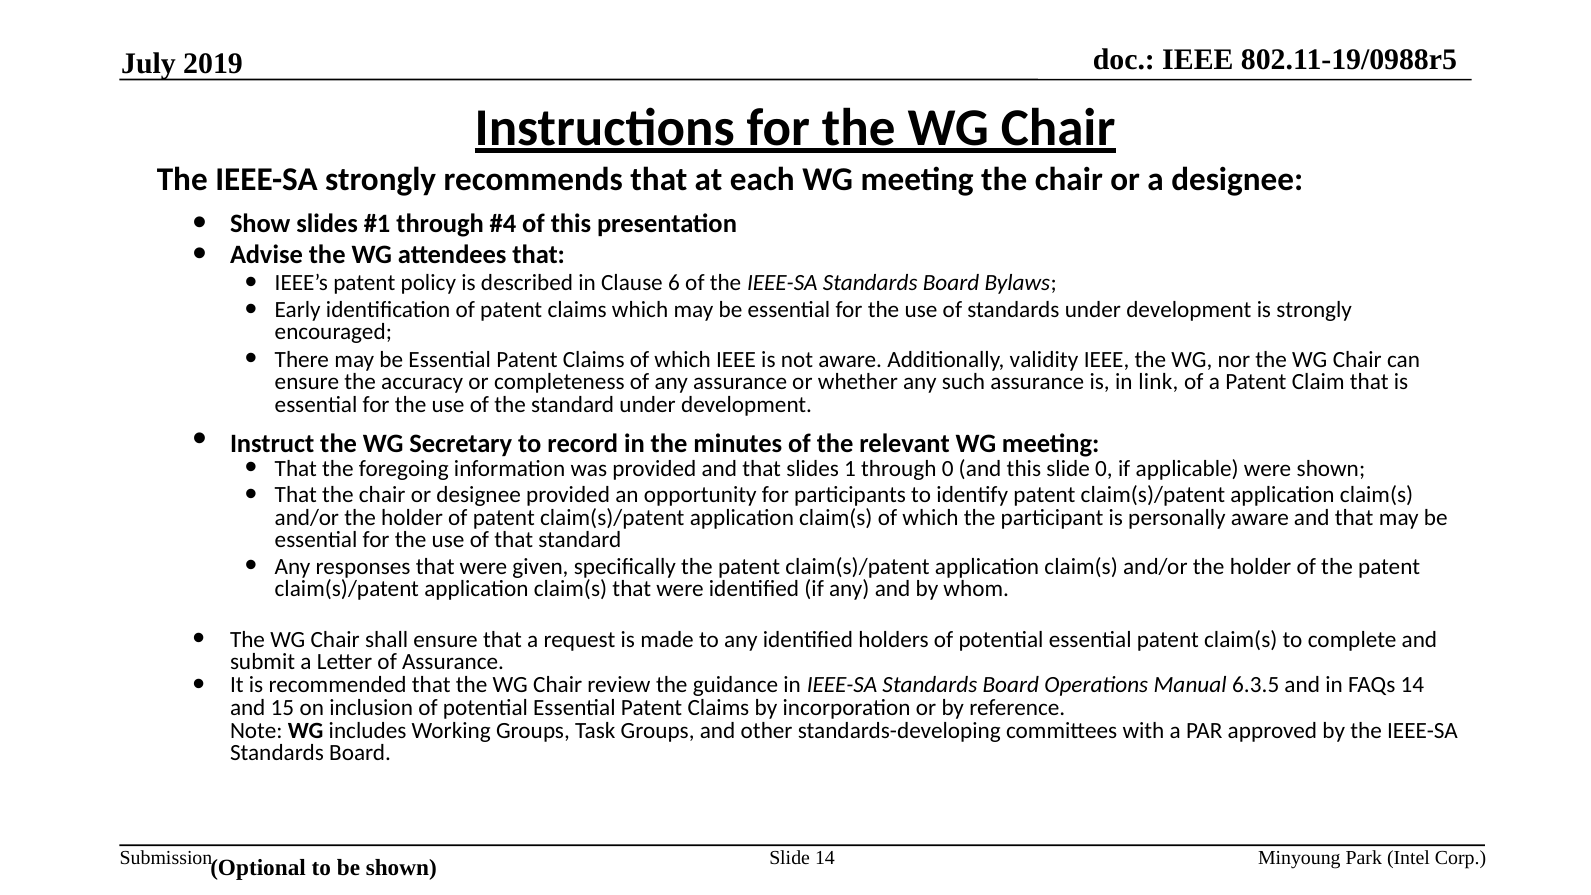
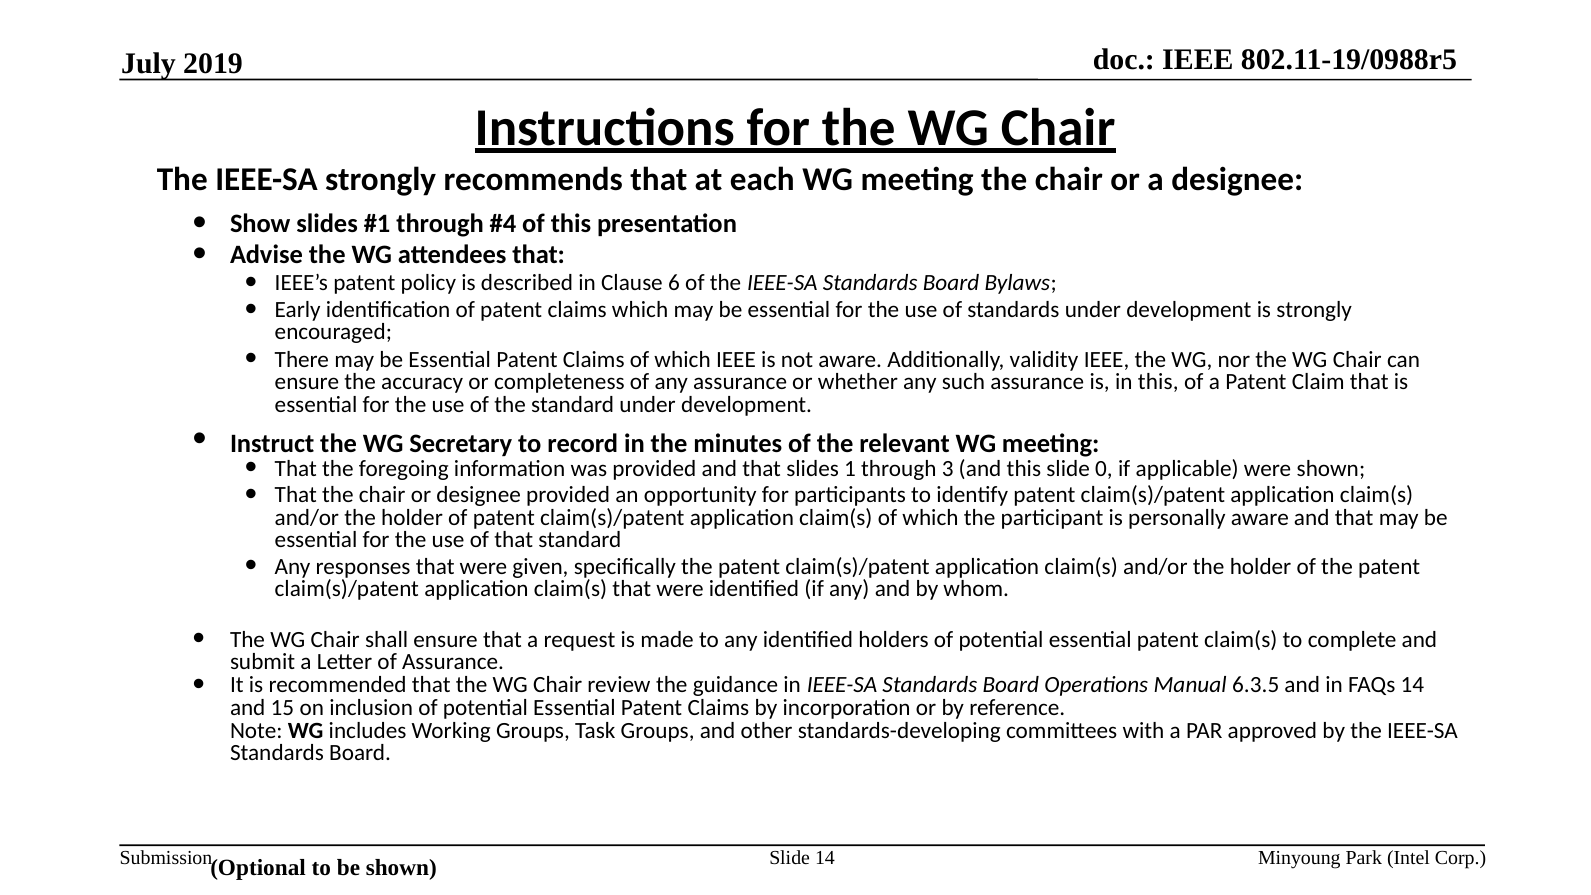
in link: link -> this
through 0: 0 -> 3
